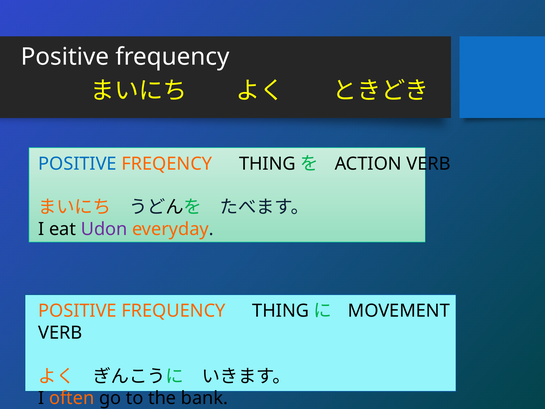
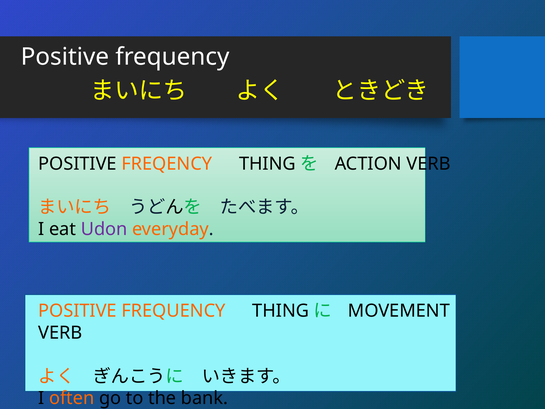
POSITIVE at (77, 164) colour: blue -> black
